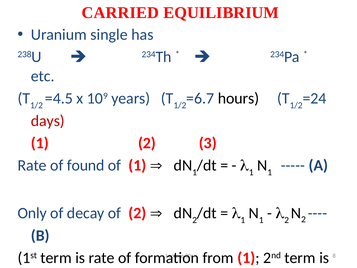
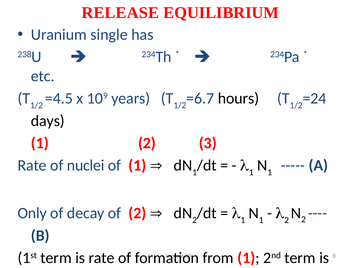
CARRIED: CARRIED -> RELEASE
days colour: red -> black
found: found -> nuclei
